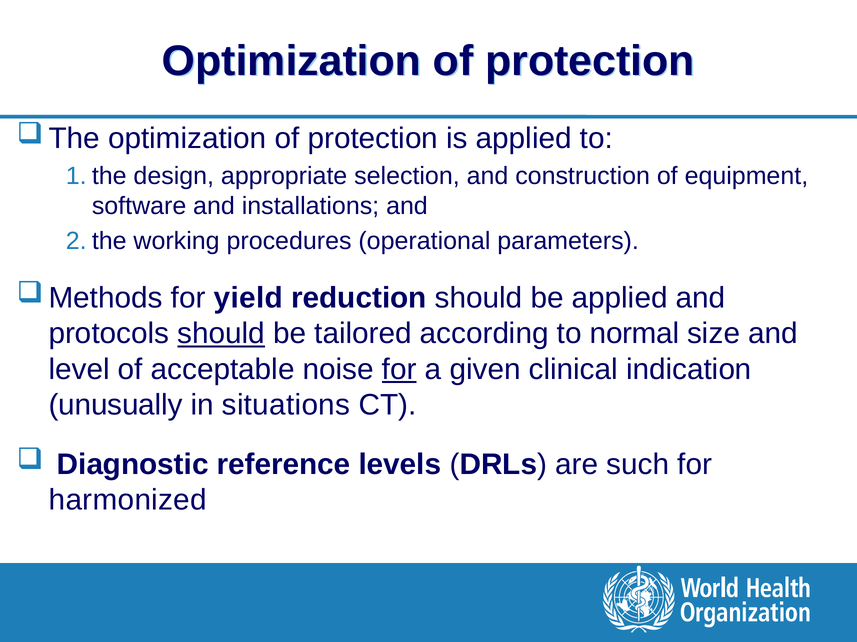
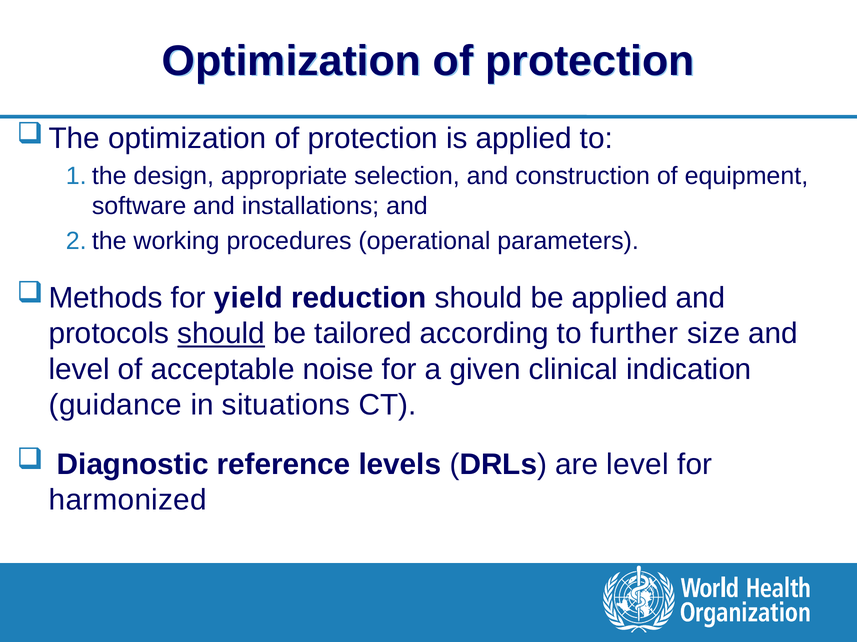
normal: normal -> further
for at (399, 370) underline: present -> none
unusually: unusually -> guidance
are such: such -> level
